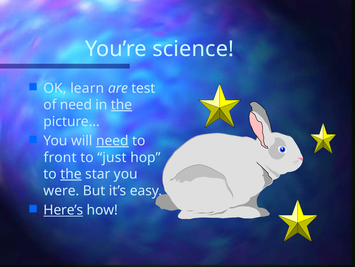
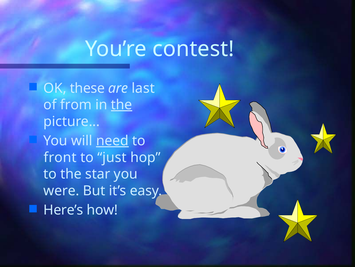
science: science -> contest
learn: learn -> these
test: test -> last
of need: need -> from
the at (71, 174) underline: present -> none
Here’s underline: present -> none
